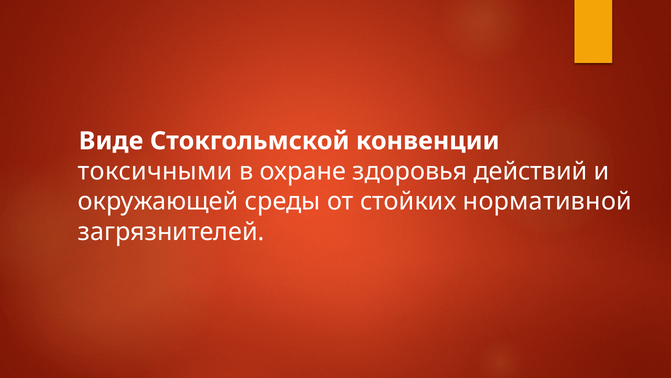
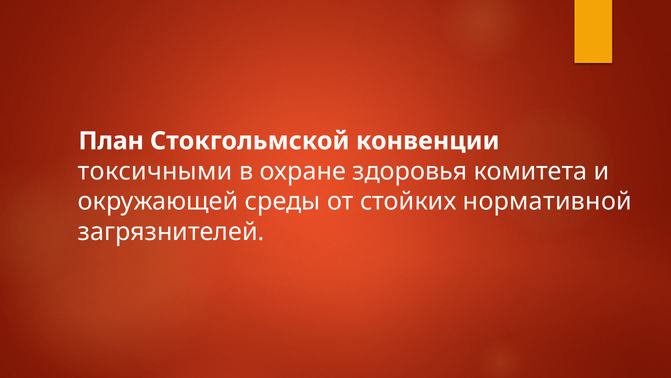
Виде: Виде -> План
действий: действий -> комитета
